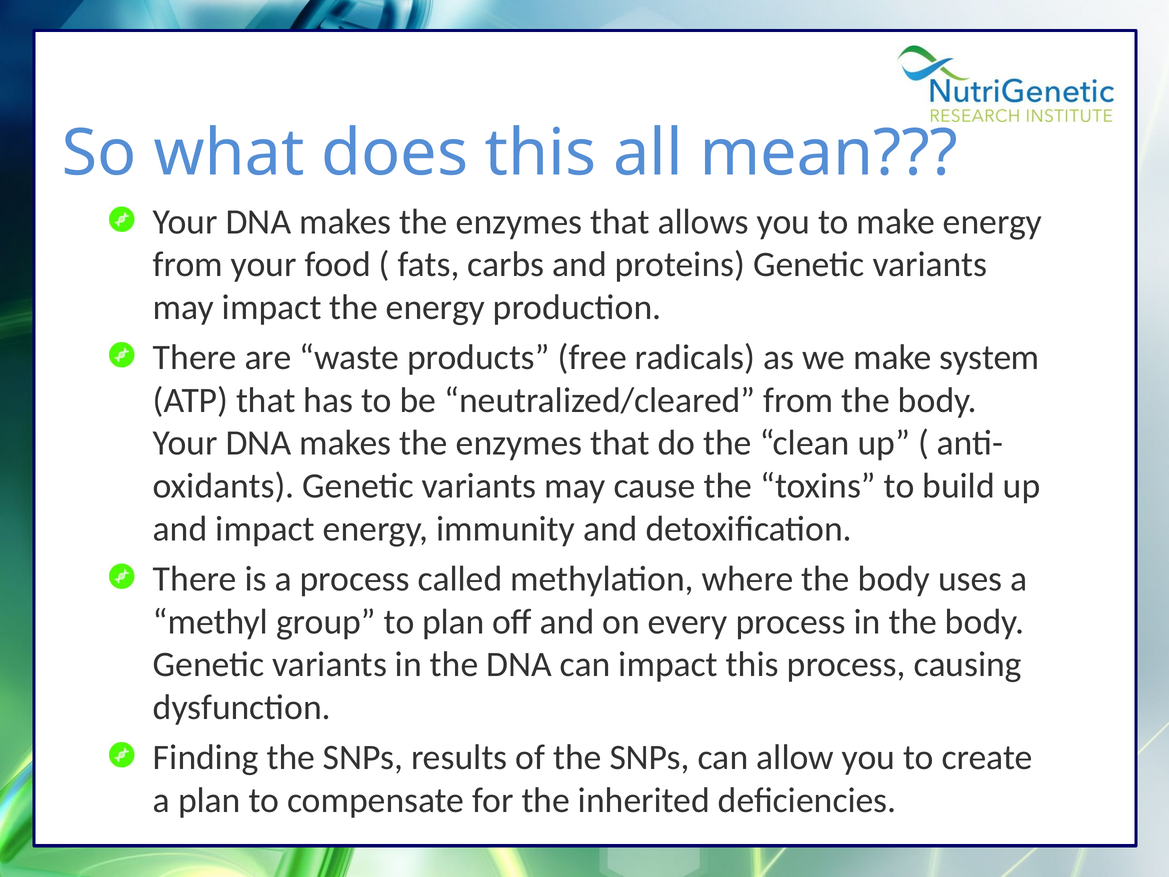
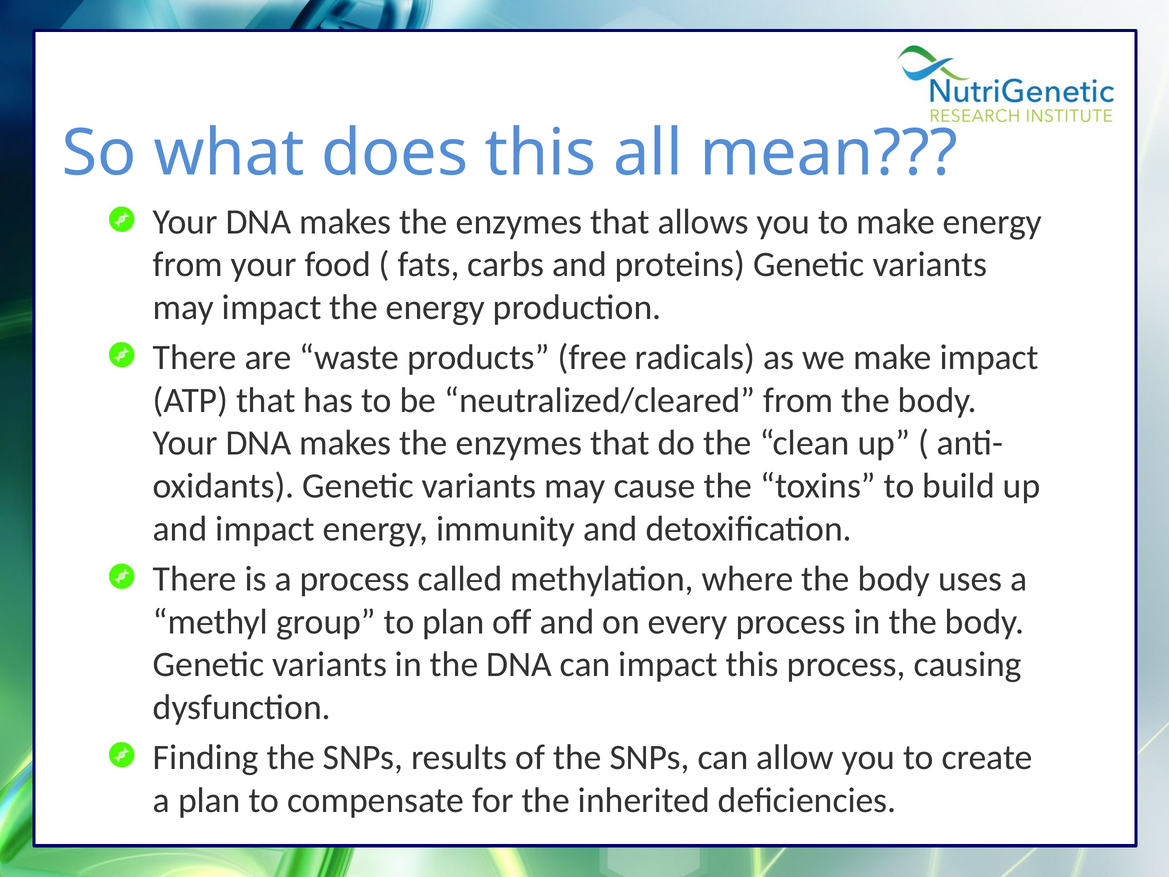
make system: system -> impact
